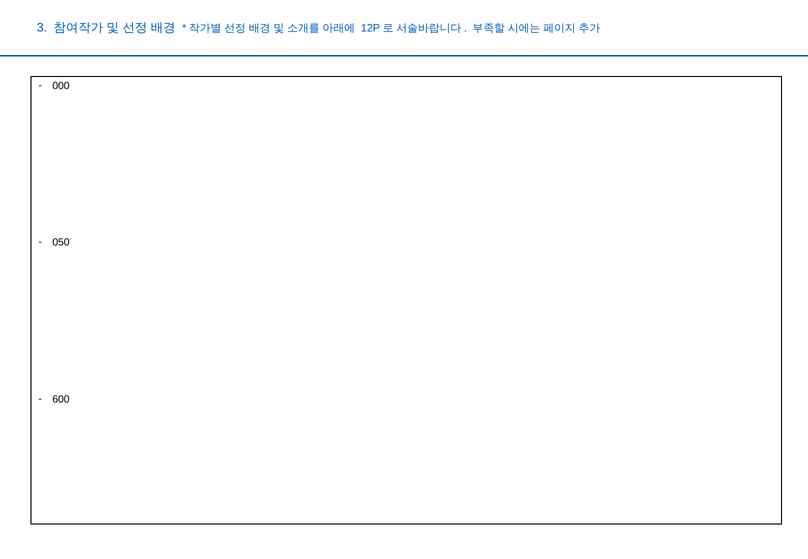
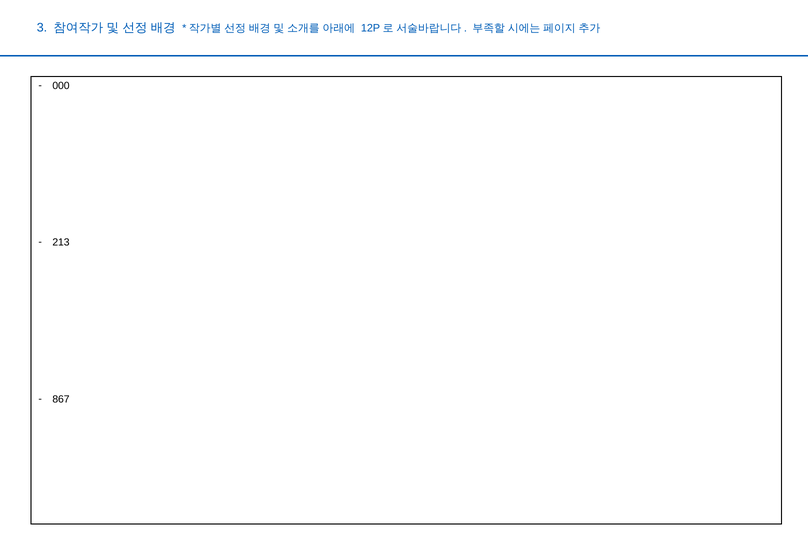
050: 050 -> 213
600: 600 -> 867
